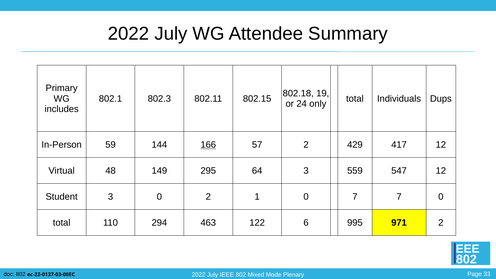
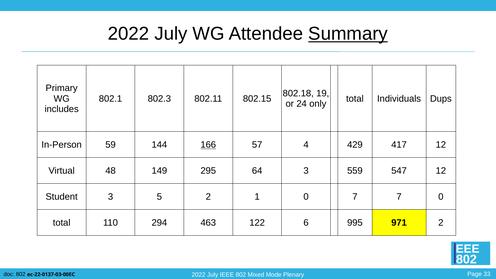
Summary underline: none -> present
57 2: 2 -> 4
3 0: 0 -> 5
